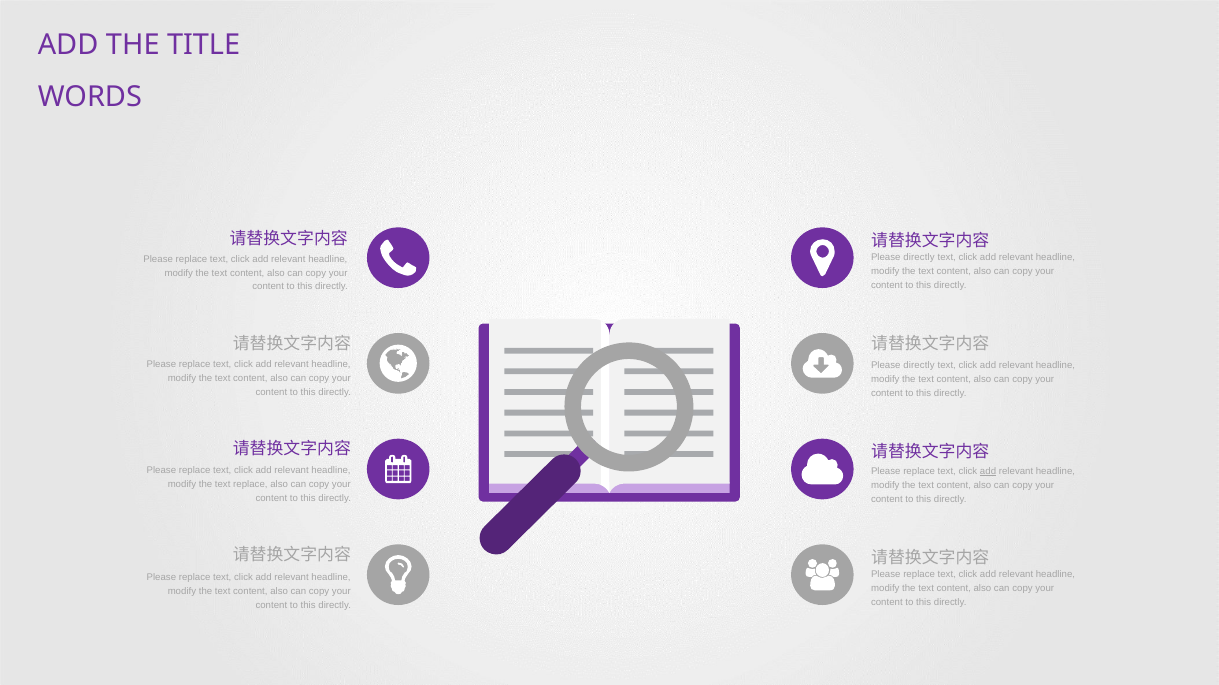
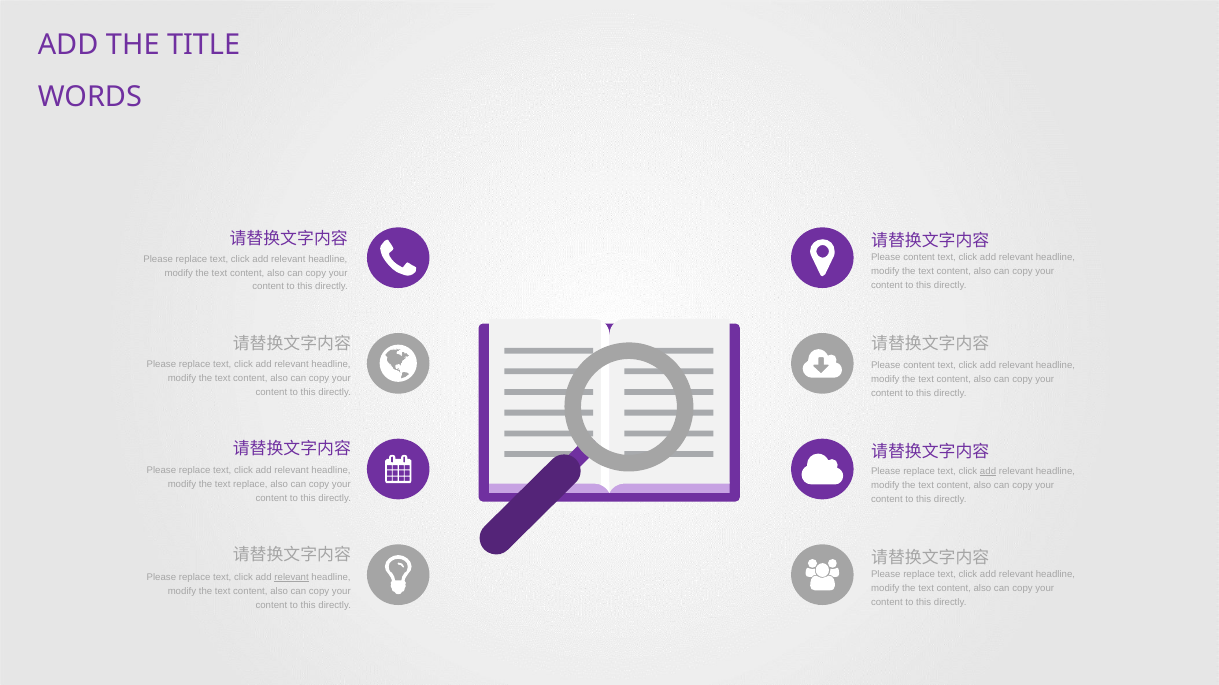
directly at (919, 258): directly -> content
directly at (919, 366): directly -> content
relevant at (292, 578) underline: none -> present
